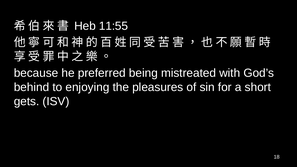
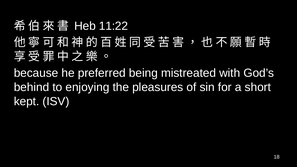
11:55: 11:55 -> 11:22
gets: gets -> kept
